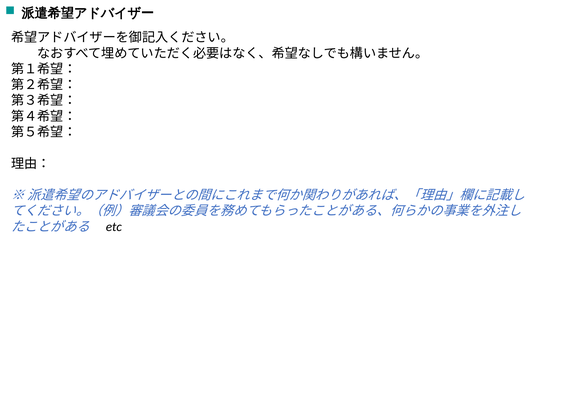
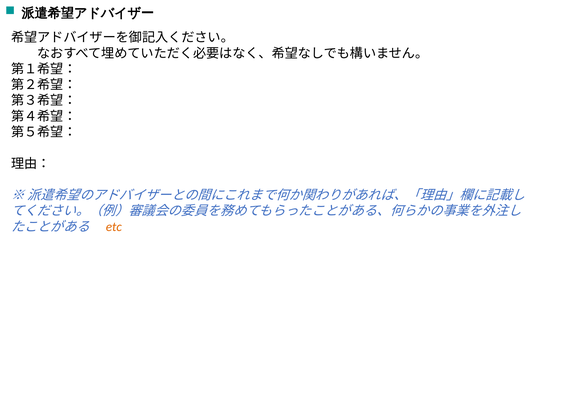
etc colour: black -> orange
